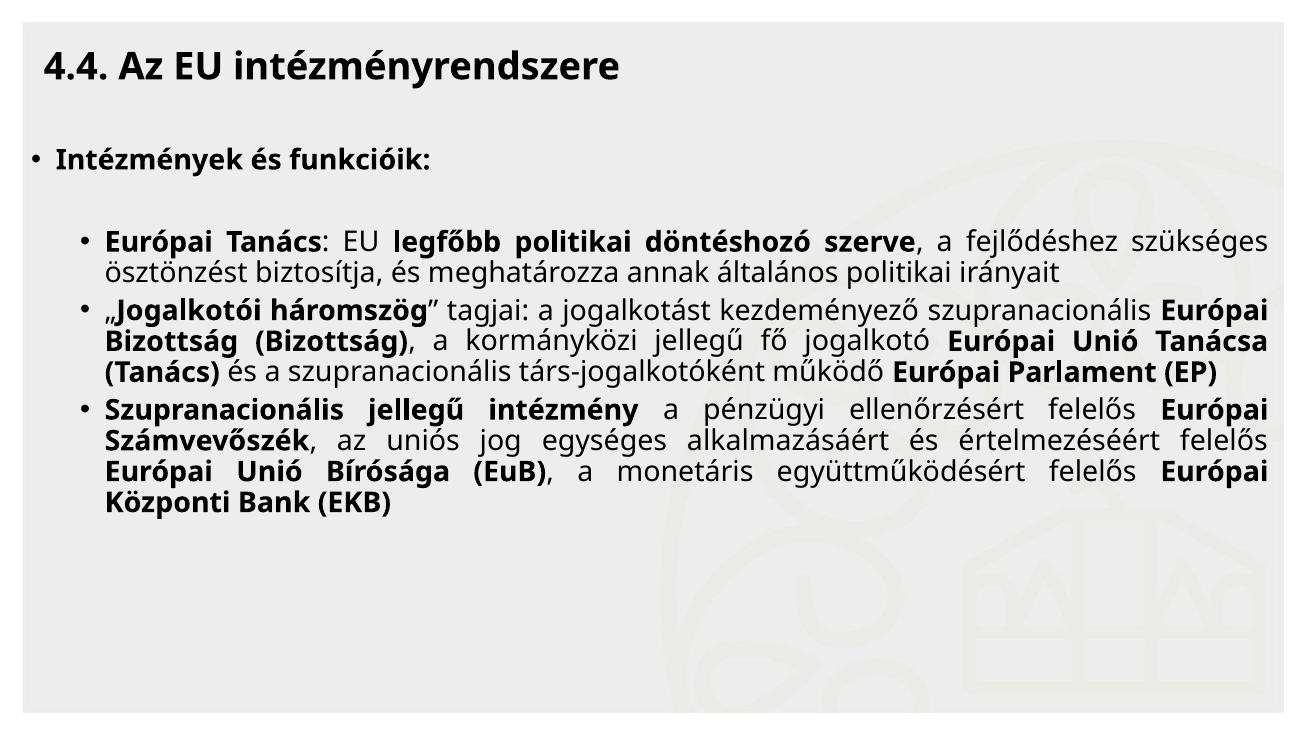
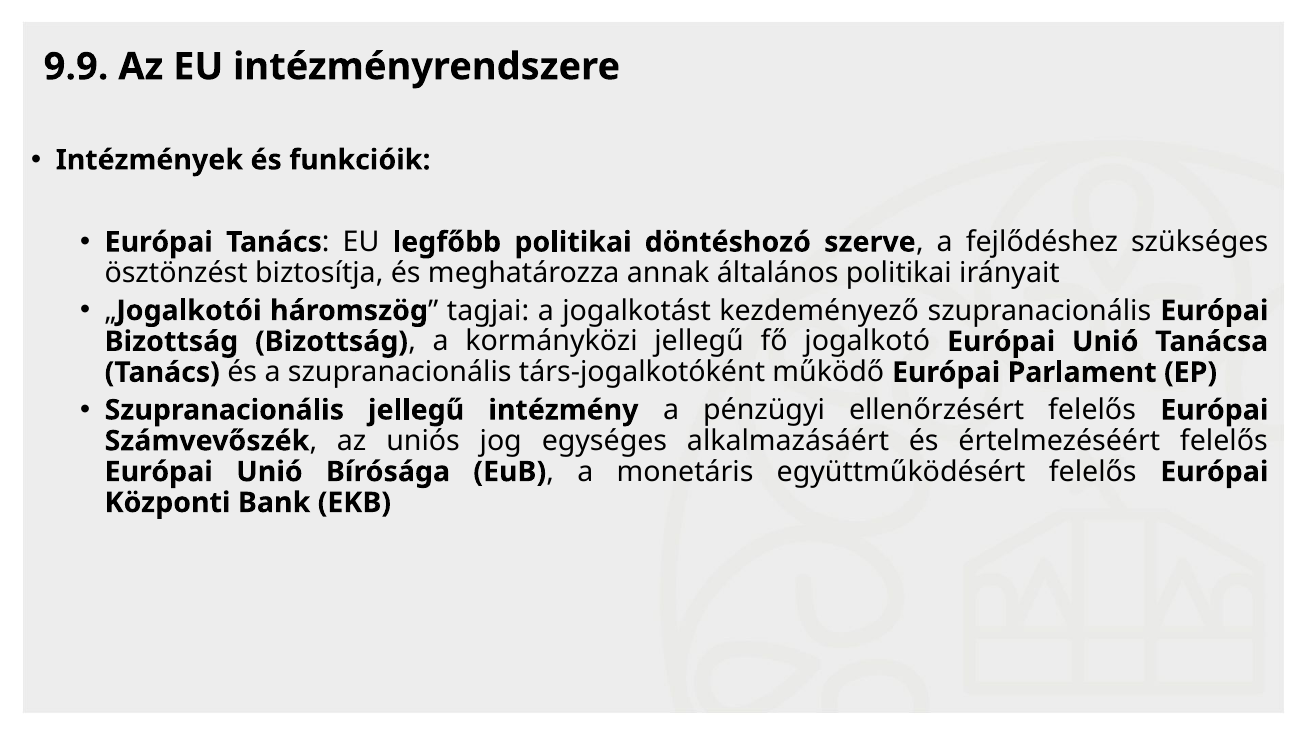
4.4: 4.4 -> 9.9
